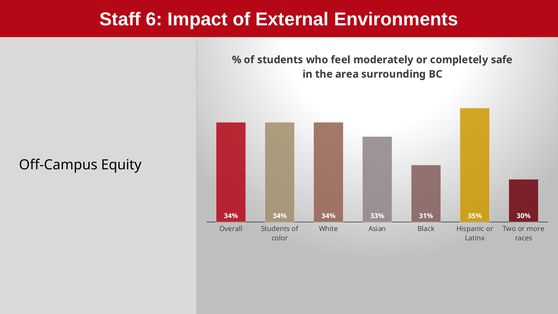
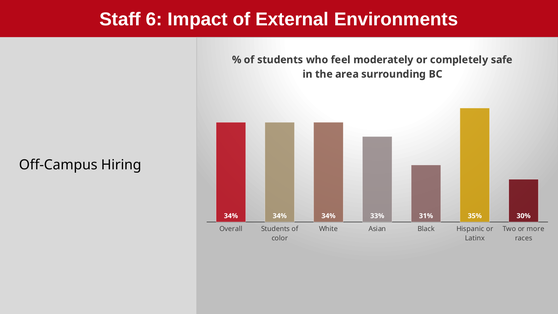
Equity: Equity -> Hiring
